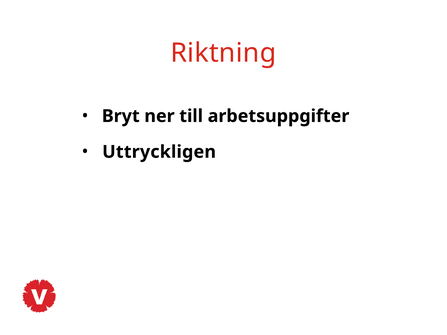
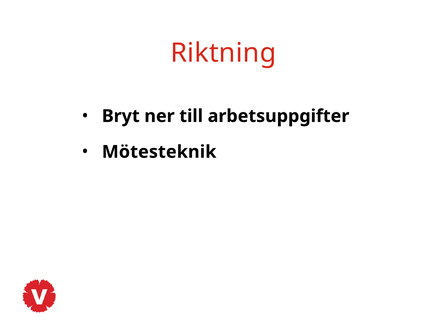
Uttryckligen: Uttryckligen -> Mötesteknik
